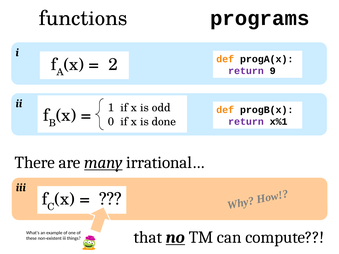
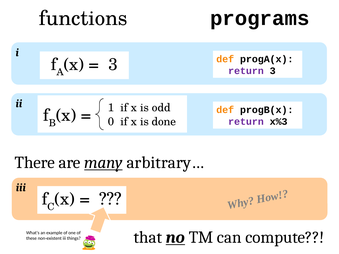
2 at (113, 65): 2 -> 3
return 9: 9 -> 3
x%1: x%1 -> x%3
irrational…: irrational… -> arbitrary…
